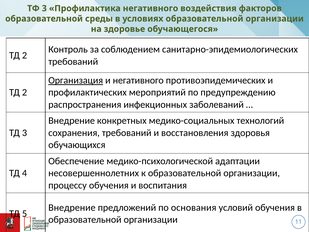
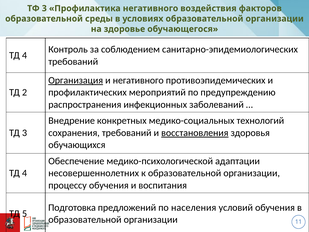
2 at (25, 55): 2 -> 4
восстановления underline: none -> present
Внедрение at (72, 207): Внедрение -> Подготовка
основания: основания -> населения
